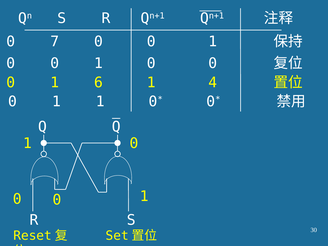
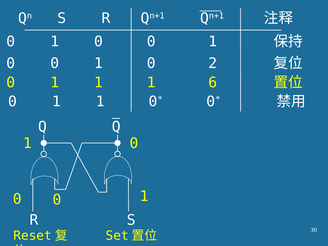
7 at (55, 41): 7 -> 1
0 1 0 0: 0 -> 2
6 at (99, 82): 6 -> 1
4: 4 -> 6
